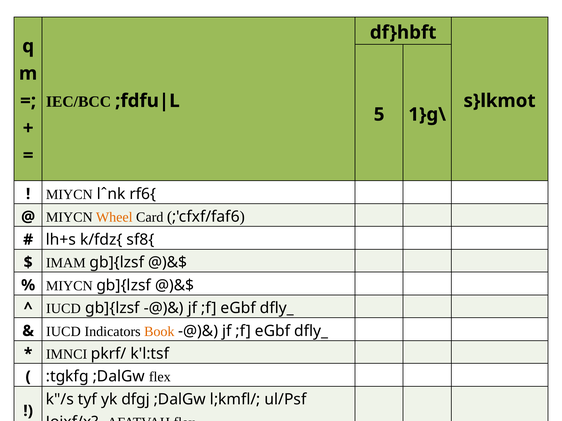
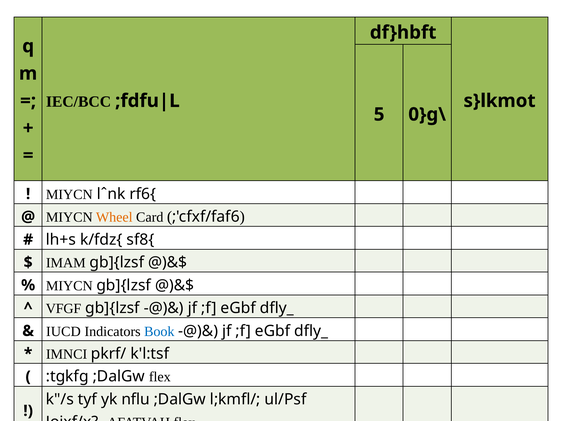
1}g\: 1}g\ -> 0}g\
IUCD at (63, 309): IUCD -> VFGF
Book colour: orange -> blue
yk dfgj: dfgj -> nflu
